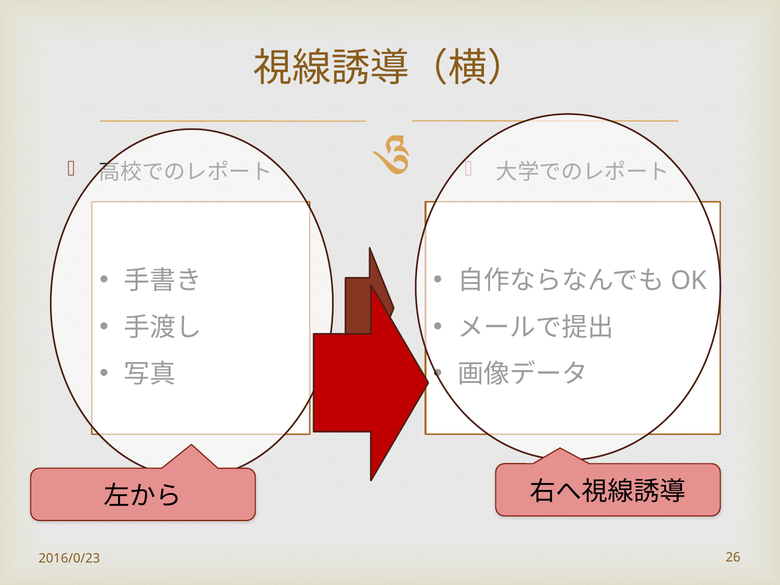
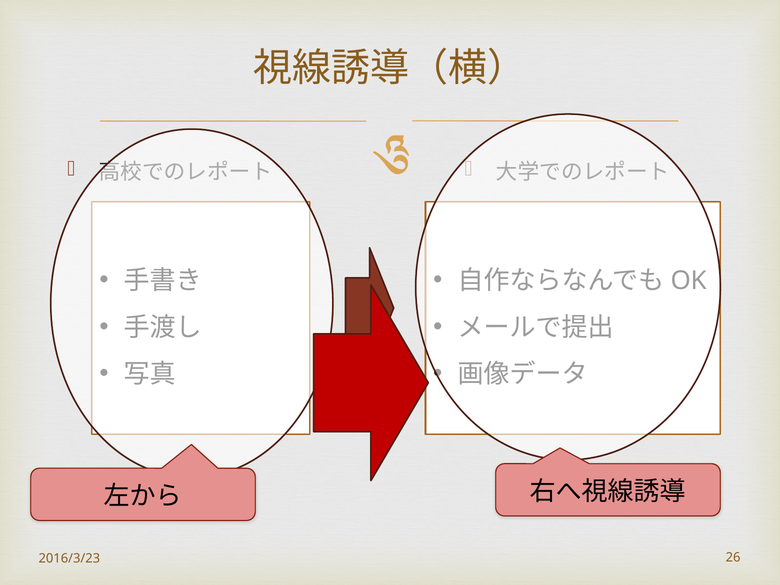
2016/0/23: 2016/0/23 -> 2016/3/23
